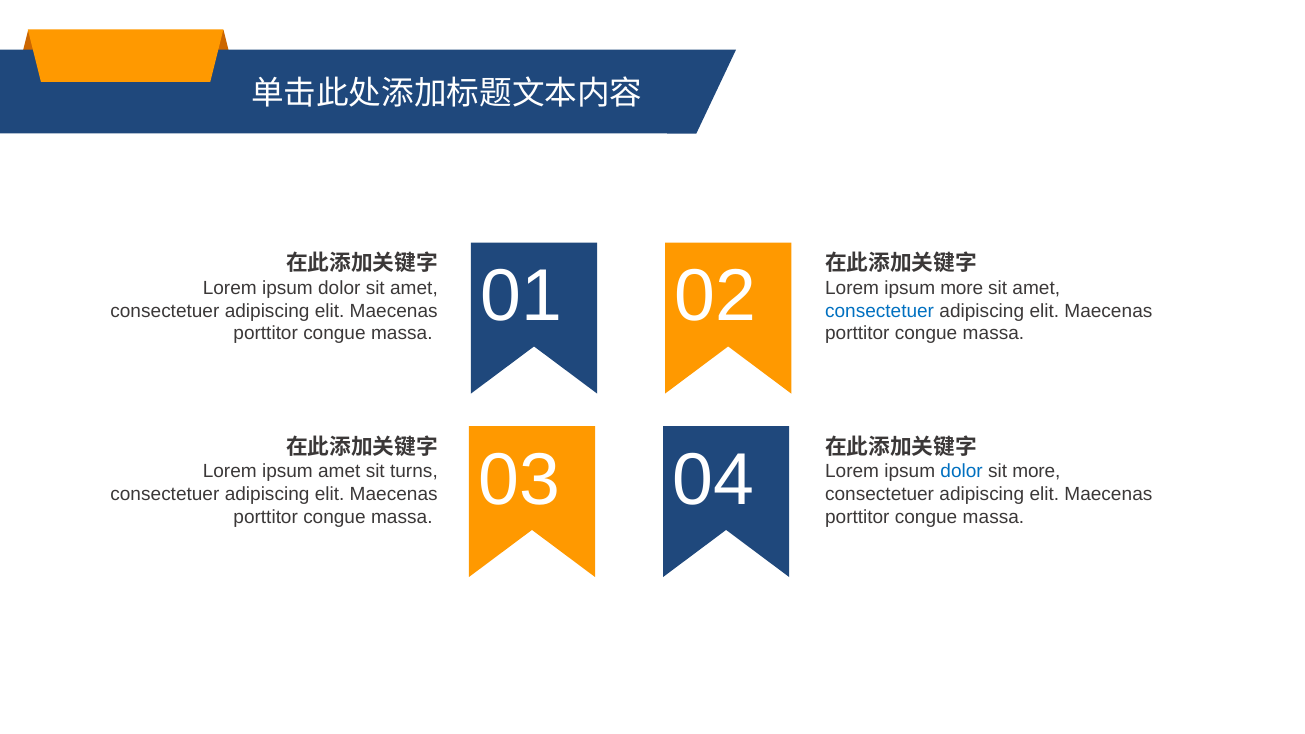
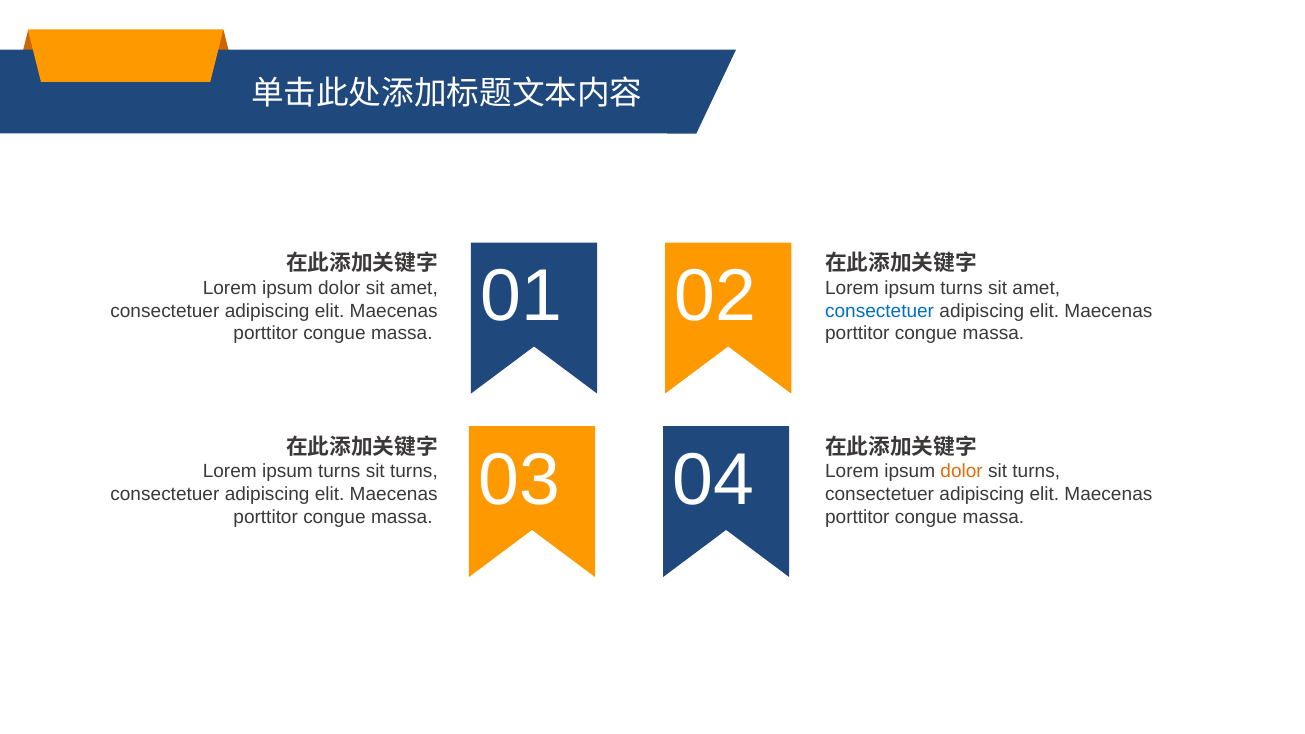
more at (962, 288): more -> turns
amet at (339, 471): amet -> turns
dolor at (962, 471) colour: blue -> orange
more at (1036, 471): more -> turns
